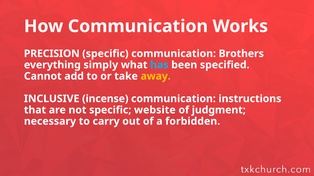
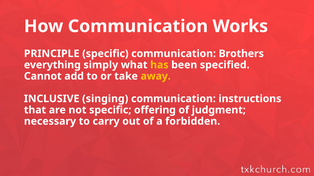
PRECISION: PRECISION -> PRINCIPLE
has colour: light blue -> yellow
incense: incense -> singing
website: website -> offering
